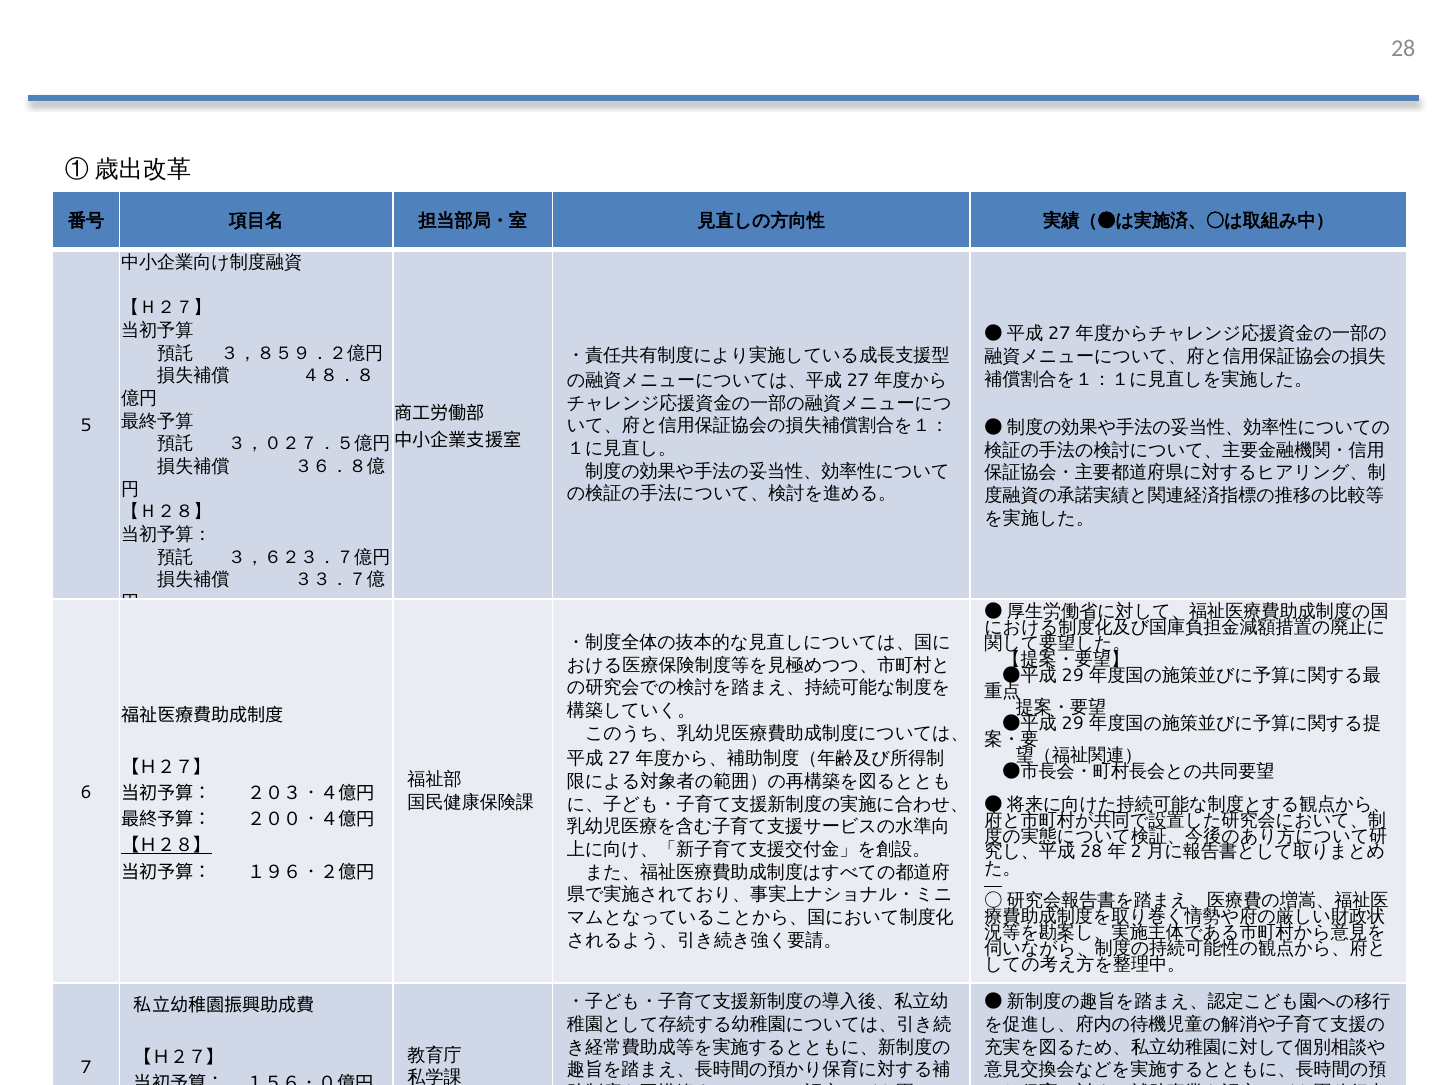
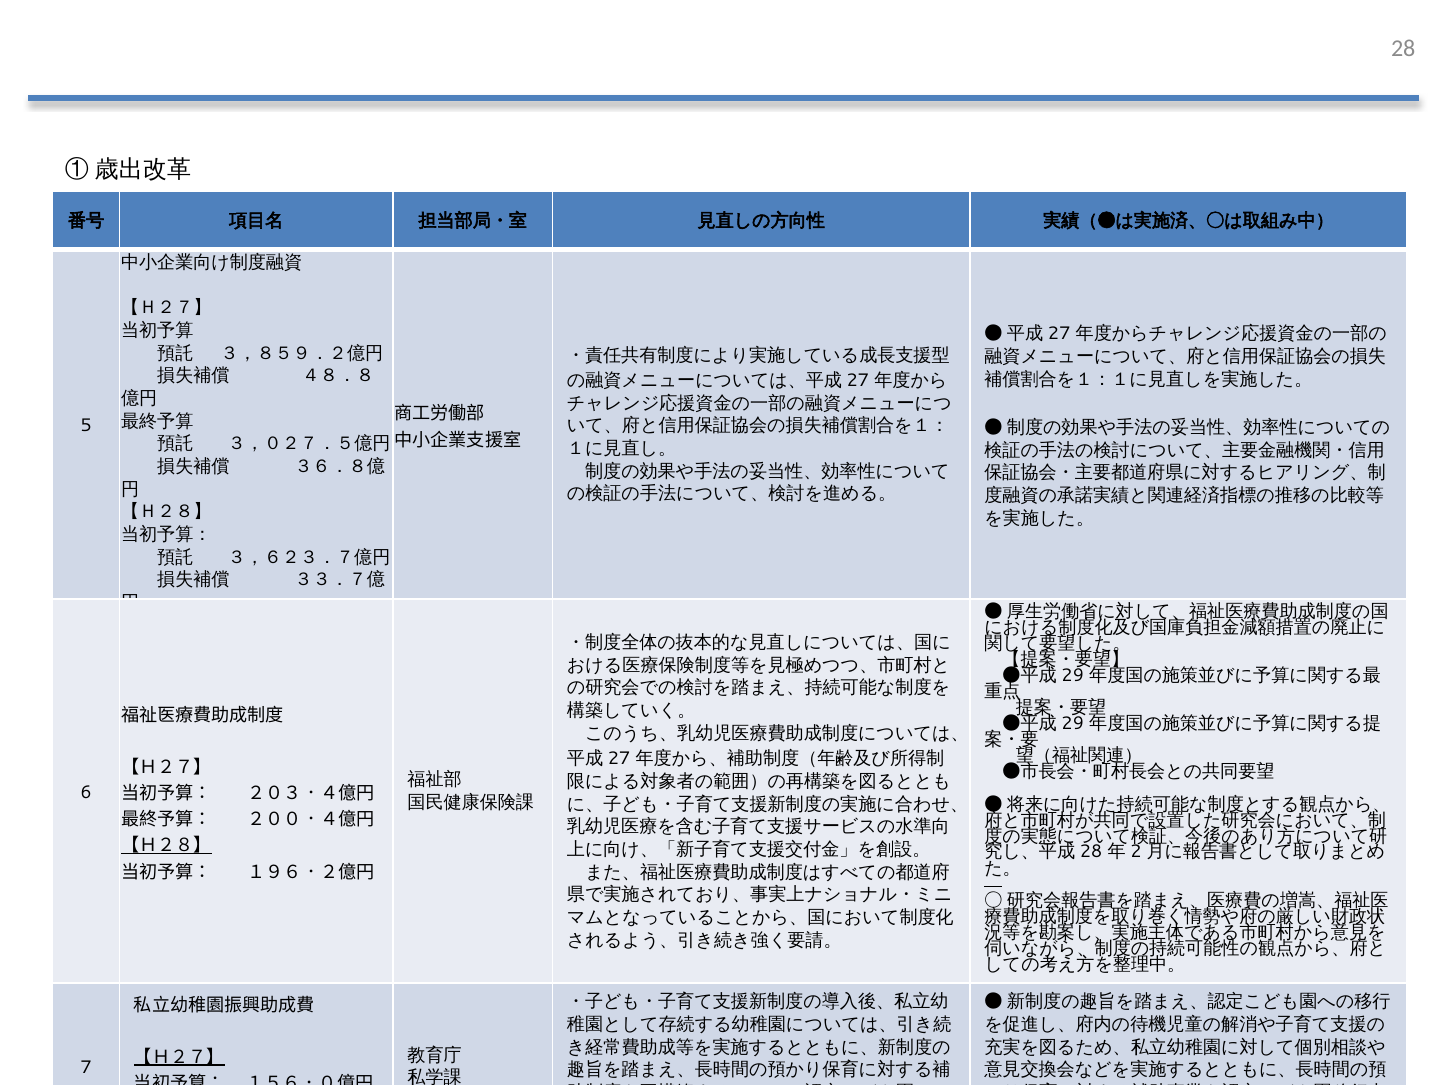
【Ｈ２７】 at (179, 1057) underline: none -> present
